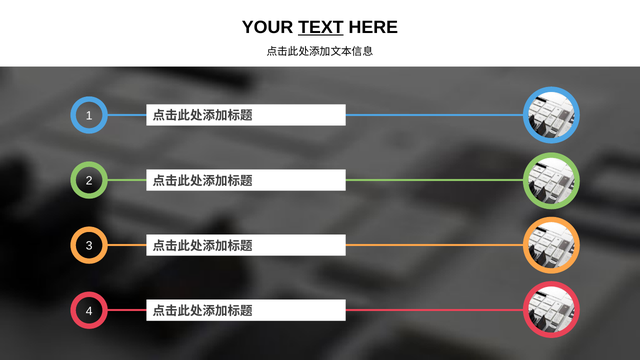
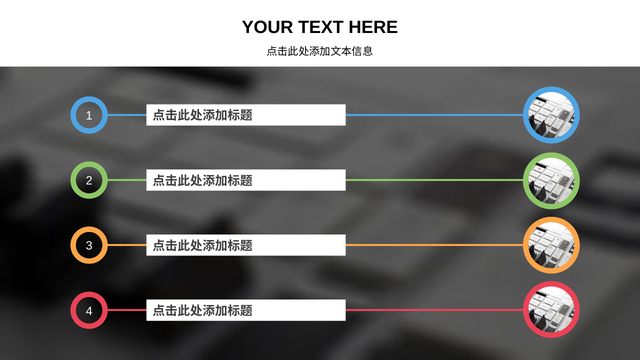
TEXT underline: present -> none
